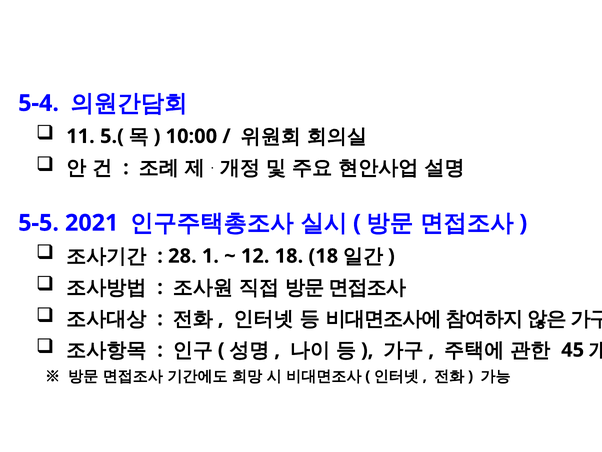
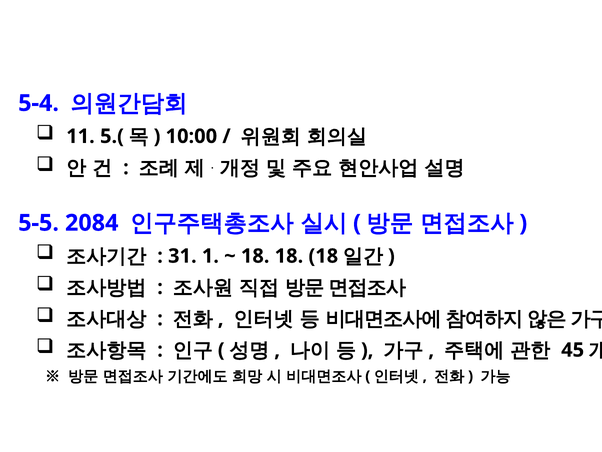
2021: 2021 -> 2084
28: 28 -> 31
12 at (255, 256): 12 -> 18
